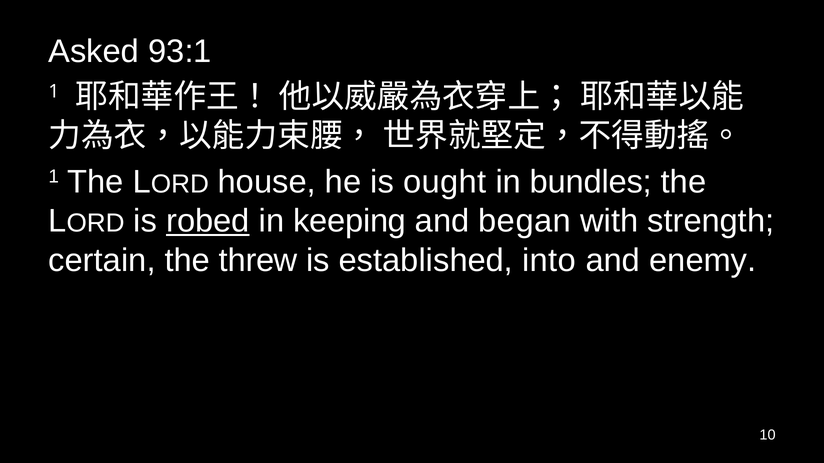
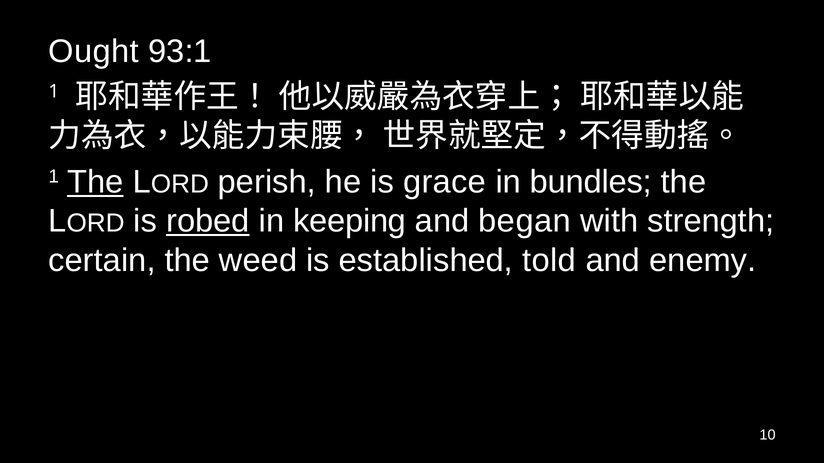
Asked: Asked -> Ought
The at (95, 182) underline: none -> present
house: house -> perish
ought: ought -> grace
threw: threw -> weed
into: into -> told
